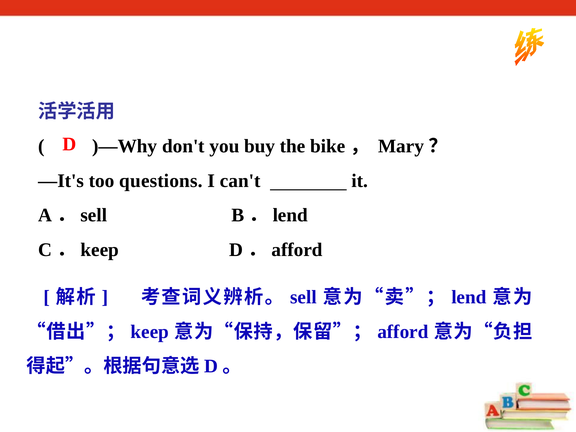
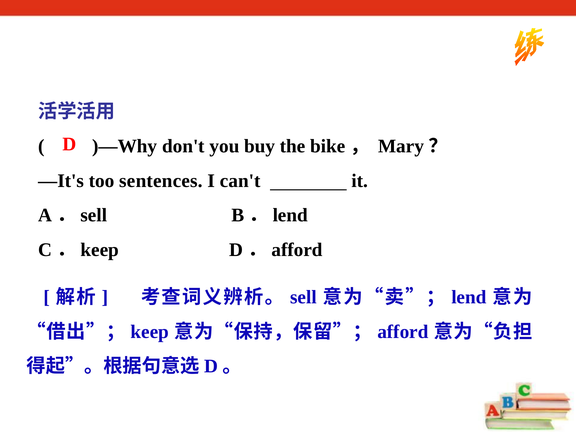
questions: questions -> sentences
